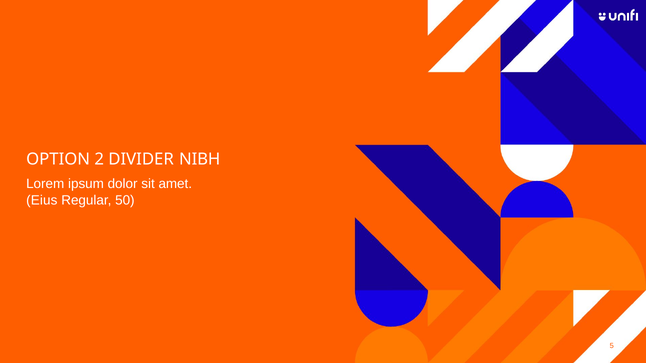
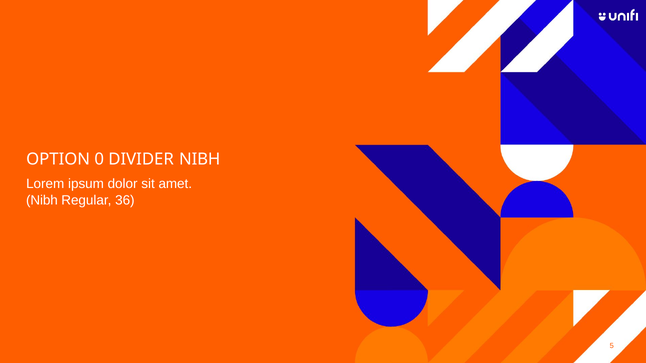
2: 2 -> 0
Eius at (42, 200): Eius -> Nibh
50: 50 -> 36
